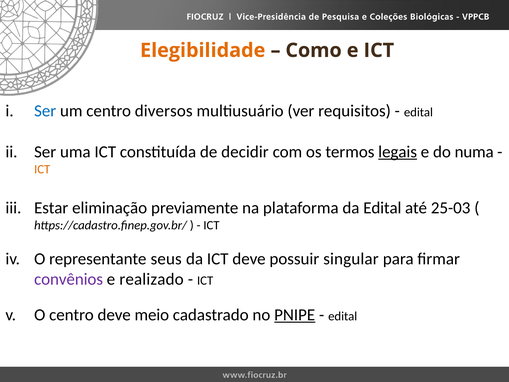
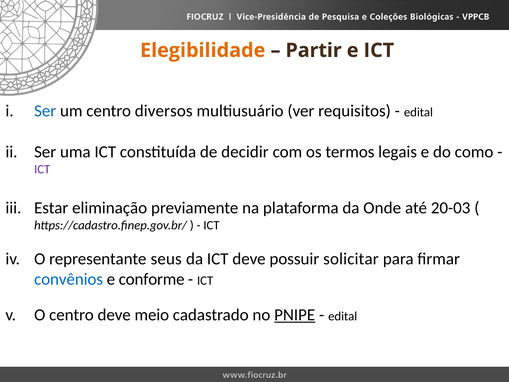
Como: Como -> Partir
legais underline: present -> none
numa: numa -> como
ICT at (42, 169) colour: orange -> purple
da Edital: Edital -> Onde
25-03: 25-03 -> 20-03
singular: singular -> solicitar
convênios colour: purple -> blue
realizado: realizado -> conforme
